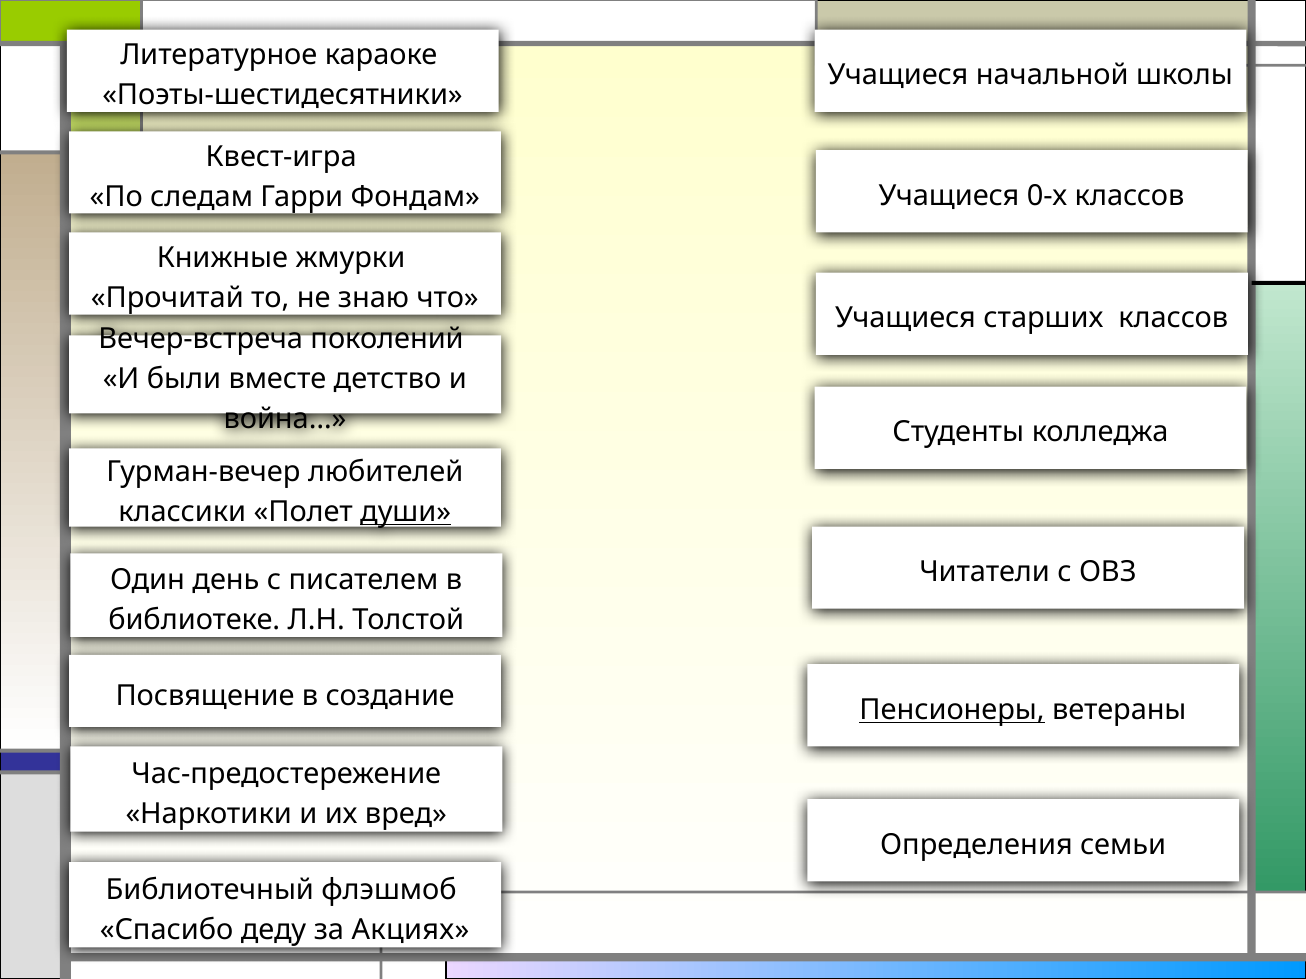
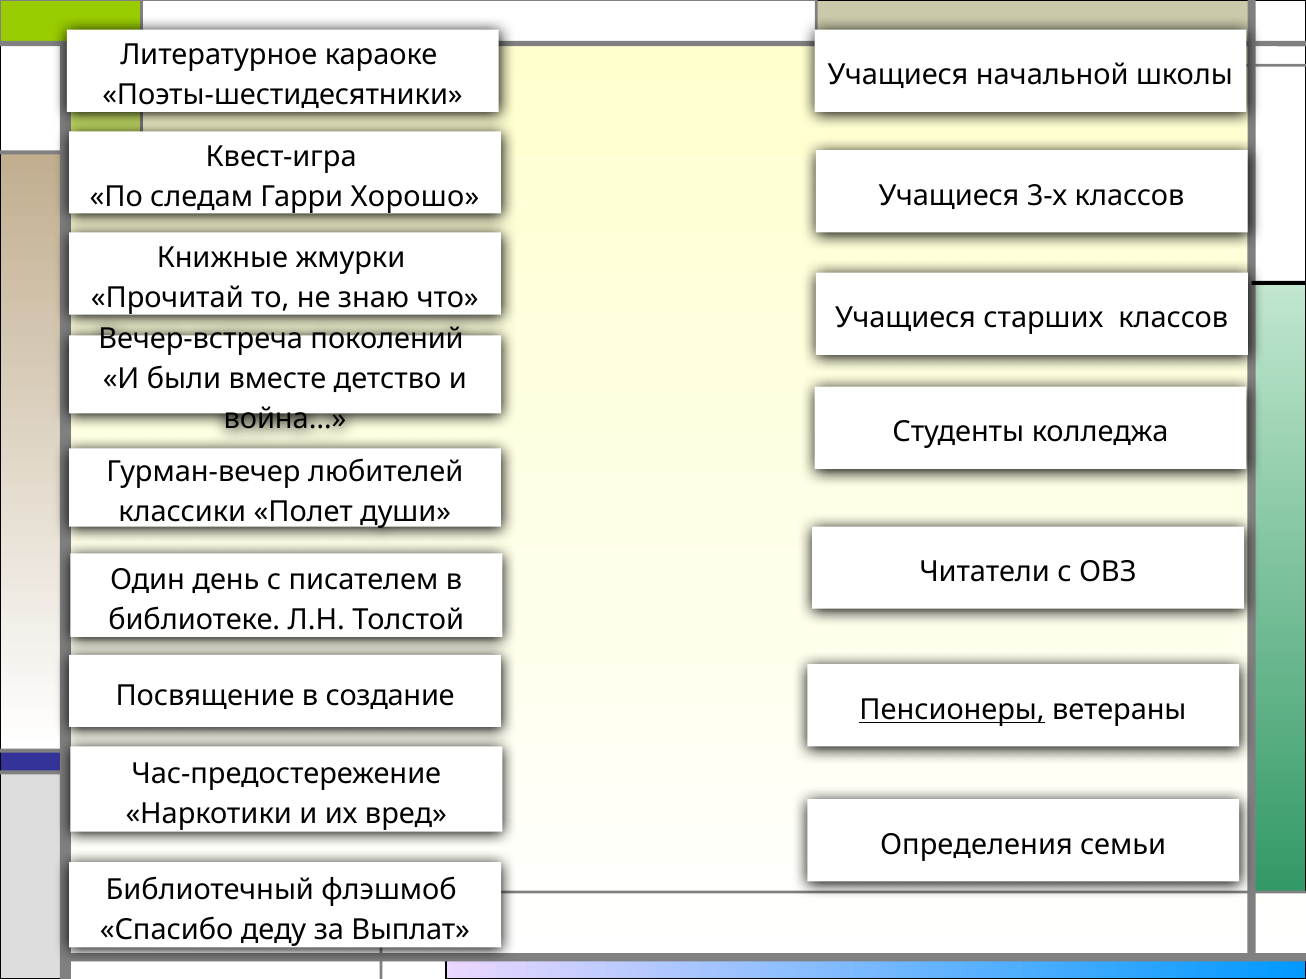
0-х: 0-х -> 3-х
Фондам: Фондам -> Хорошо
души underline: present -> none
Акциях: Акциях -> Выплат
